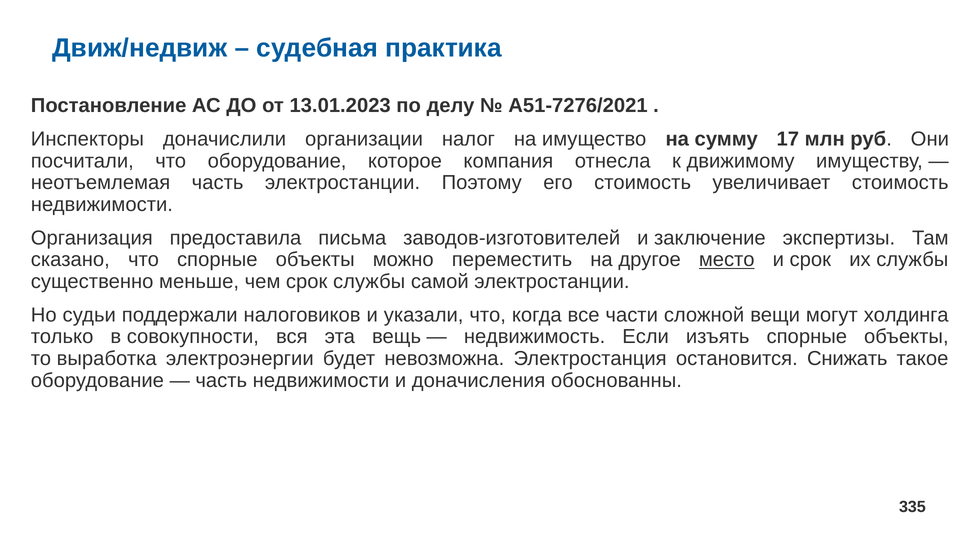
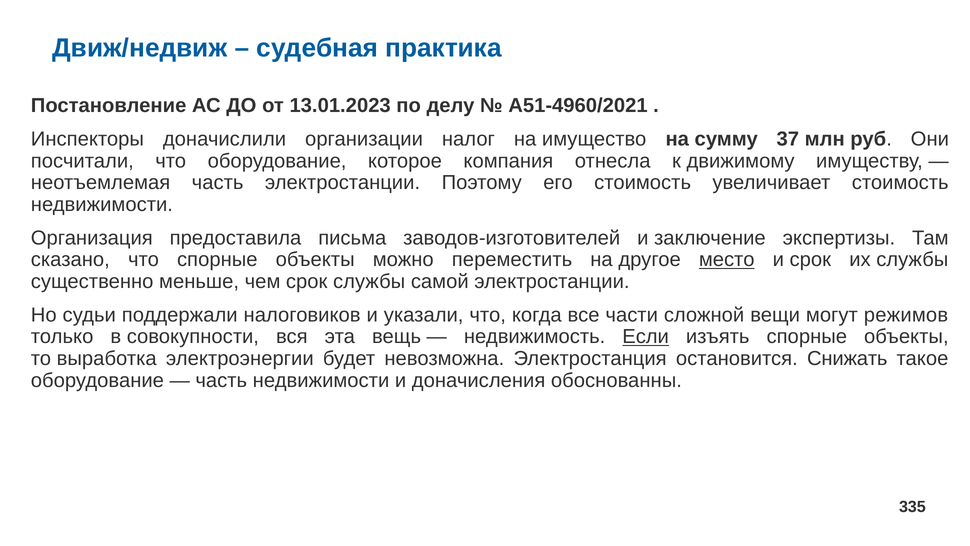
А51-7276/2021: А51-7276/2021 -> А51-4960/2021
17: 17 -> 37
холдинга: холдинга -> режимов
Если underline: none -> present
